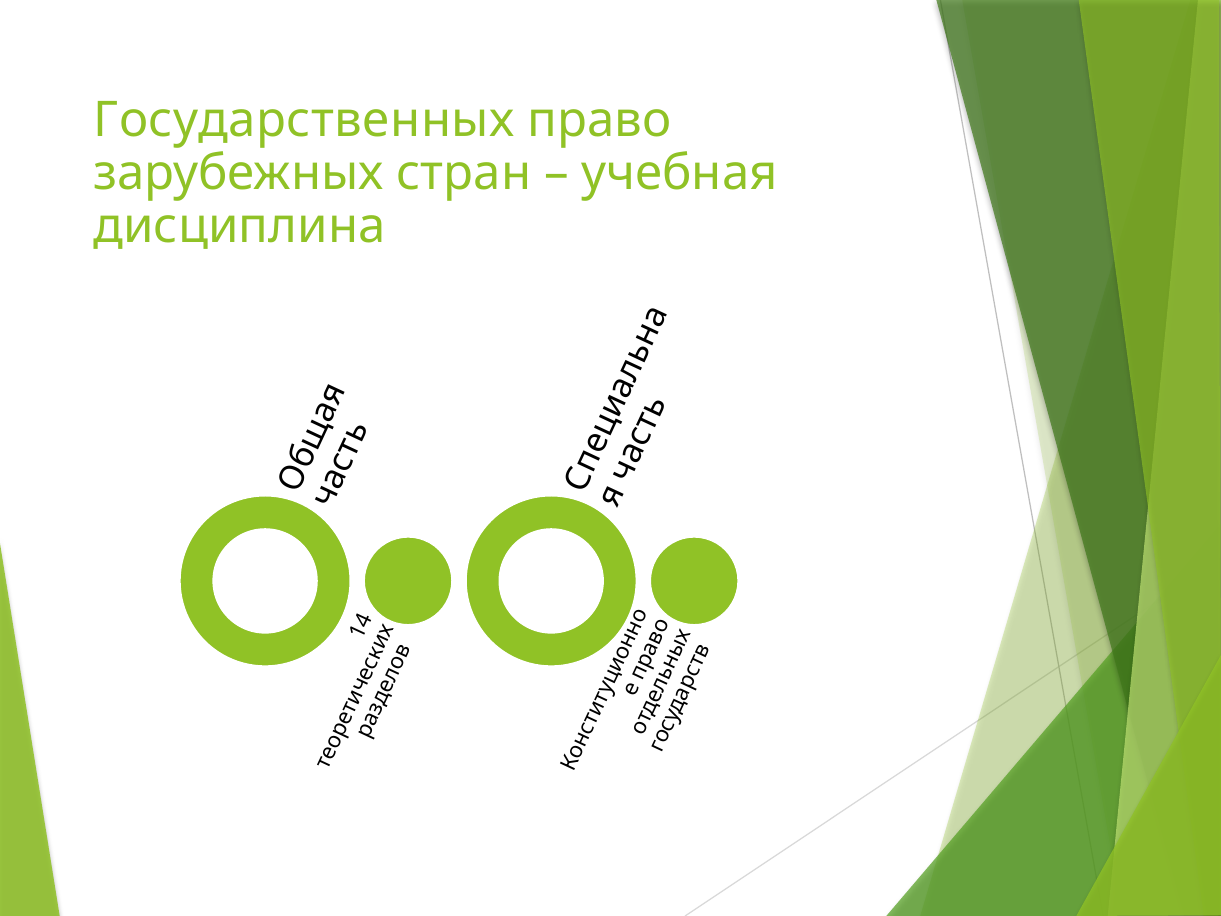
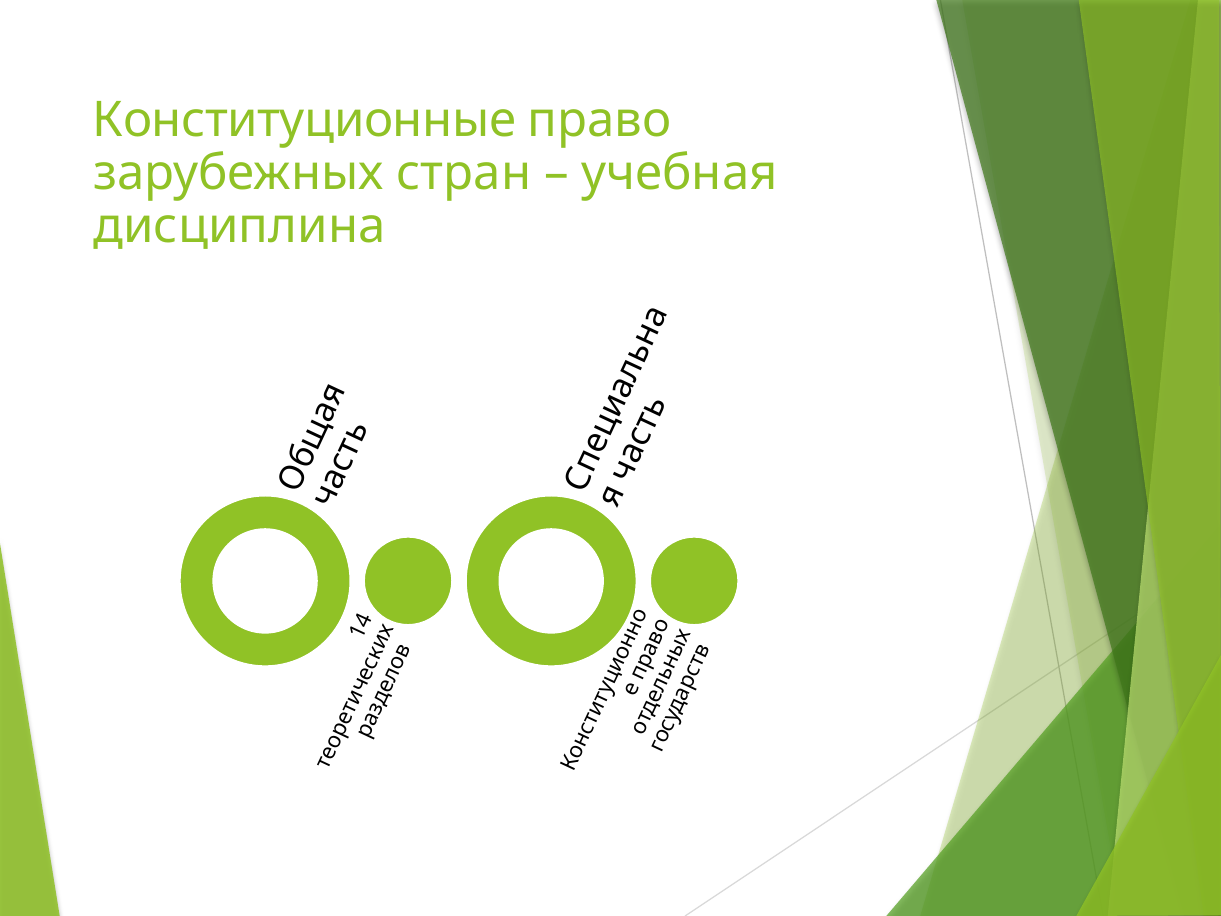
Государственных: Государственных -> Конституционные
